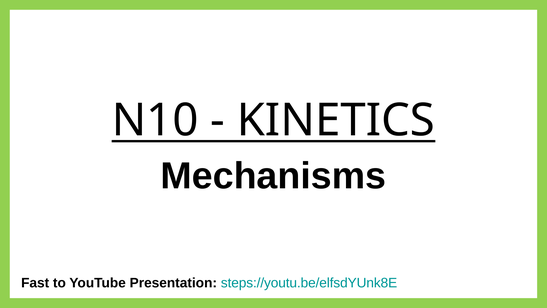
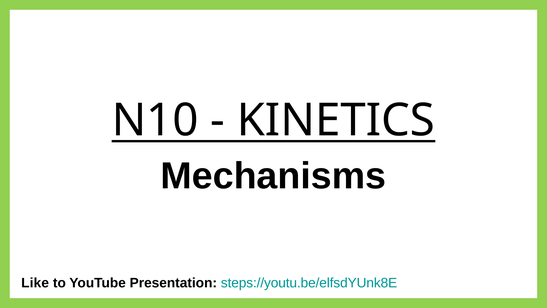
Fast: Fast -> Like
